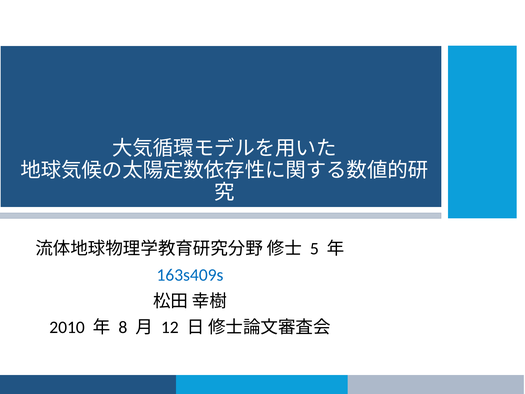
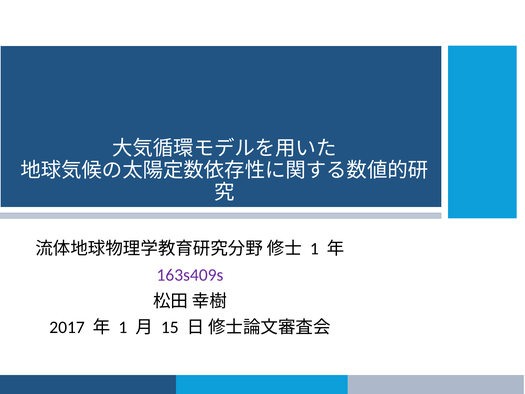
5 at (314, 249): 5 -> 1
163s409s colour: blue -> purple
2010: 2010 -> 2017
8 at (123, 327): 8 -> 1
12: 12 -> 15
